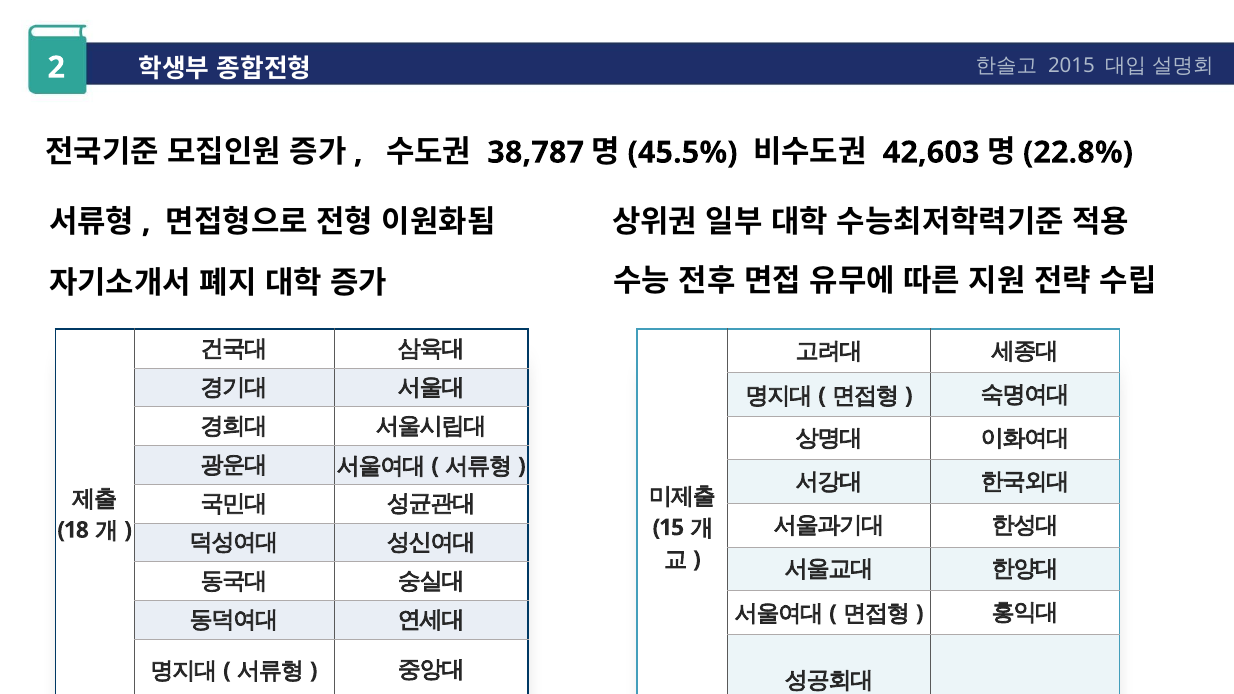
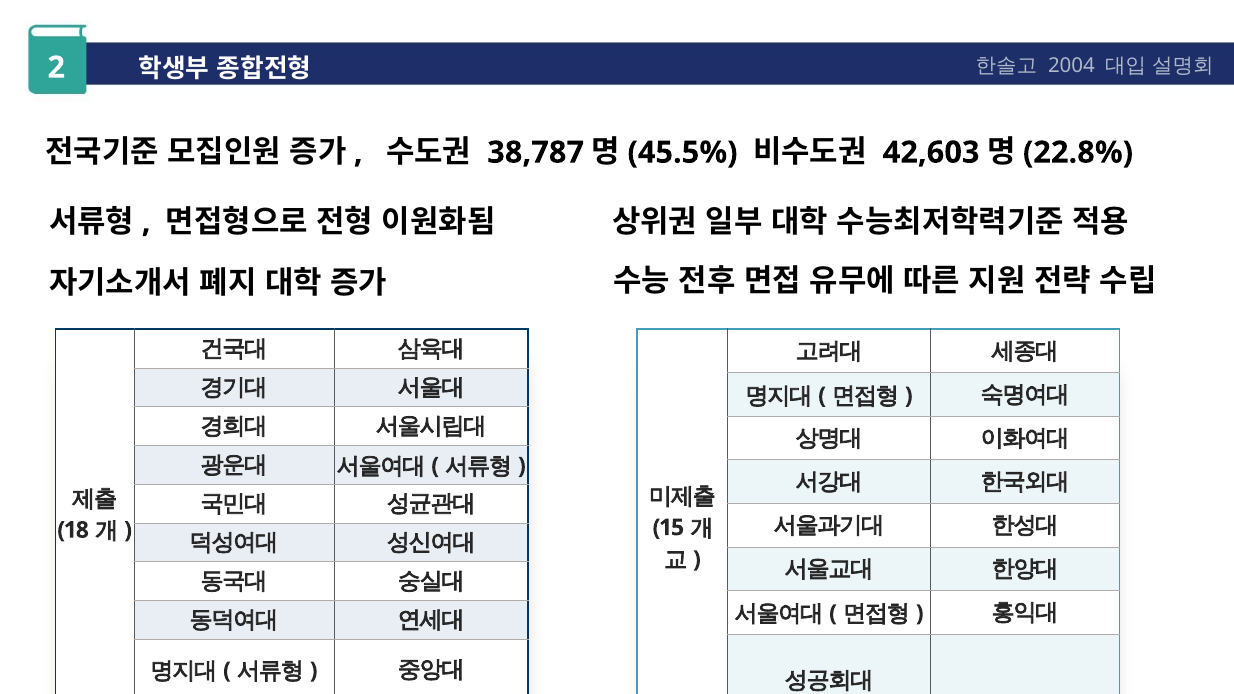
2015: 2015 -> 2004
